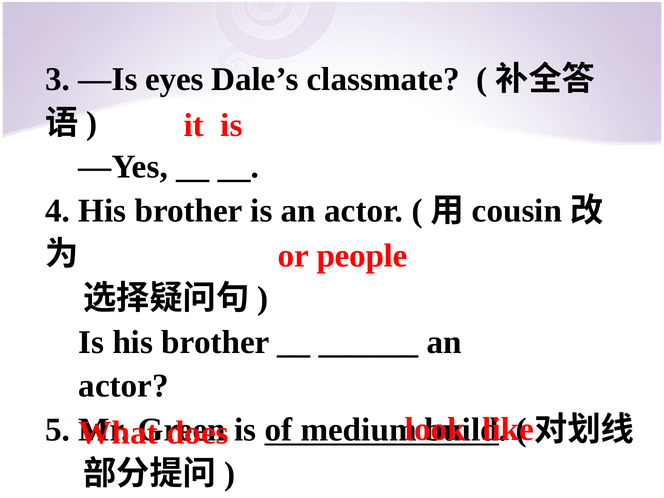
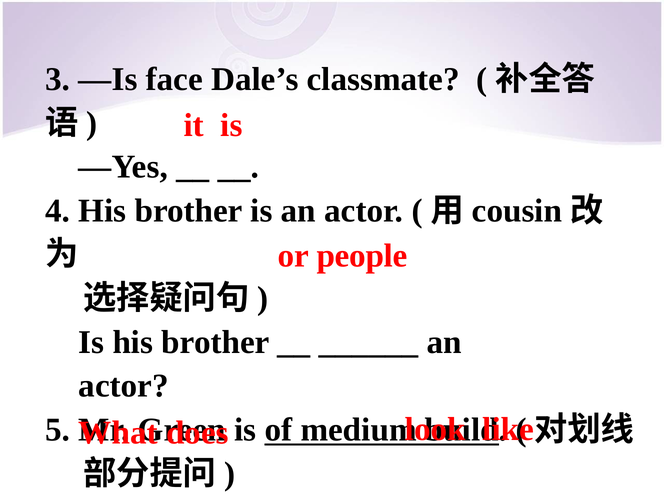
eyes: eyes -> face
